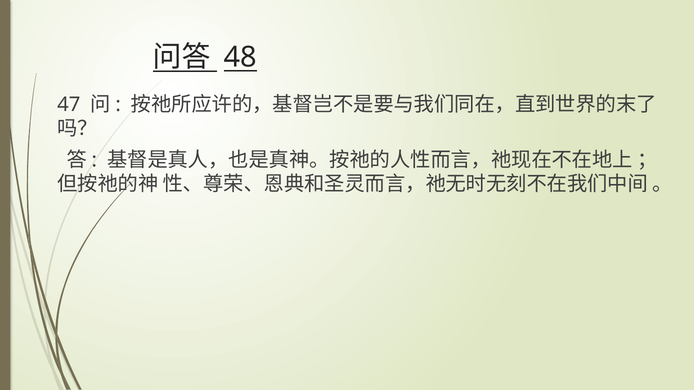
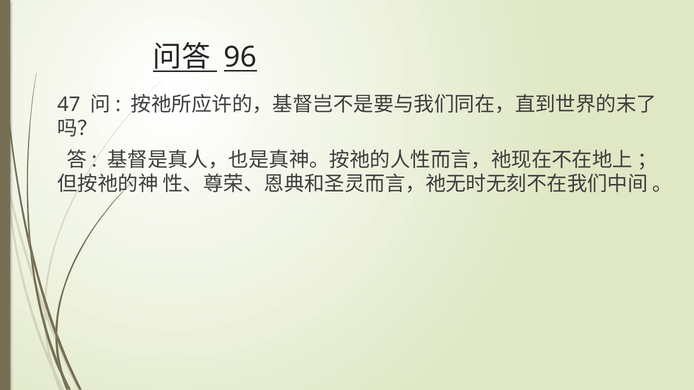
48: 48 -> 96
